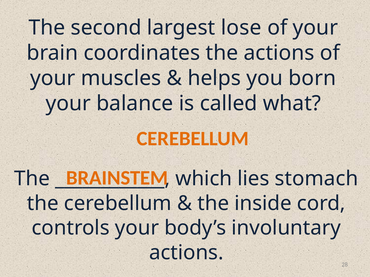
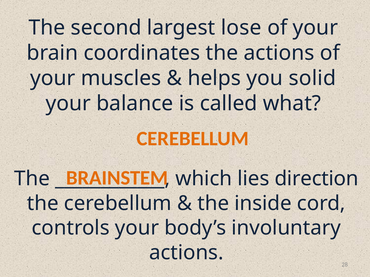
born: born -> solid
stomach: stomach -> direction
